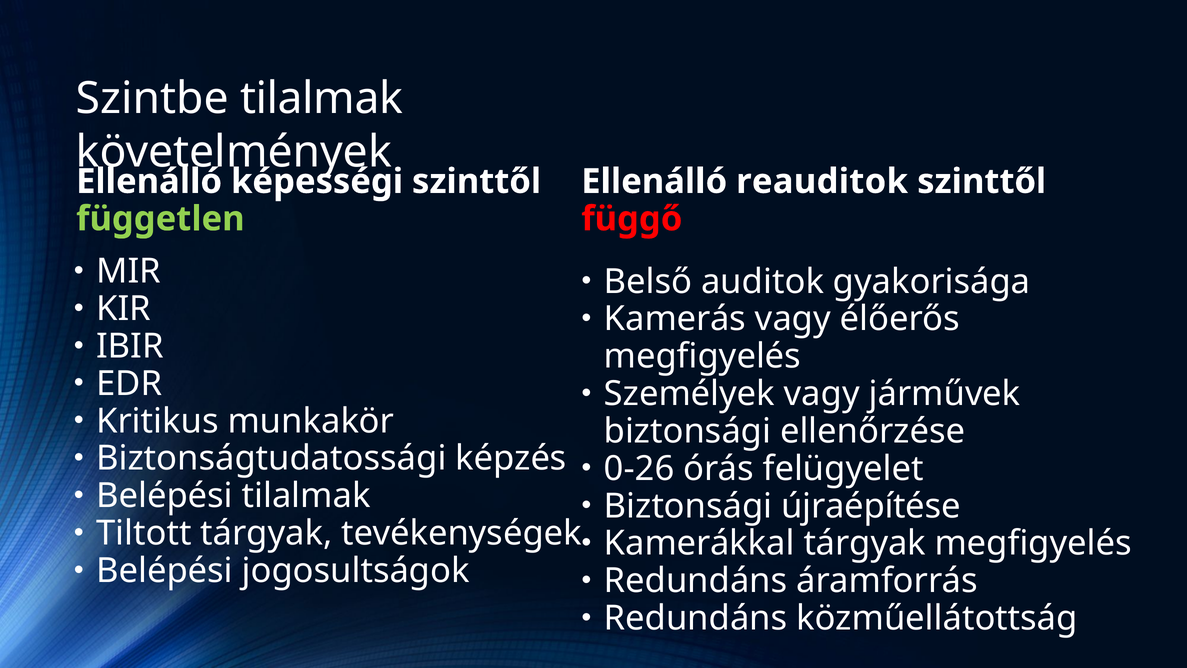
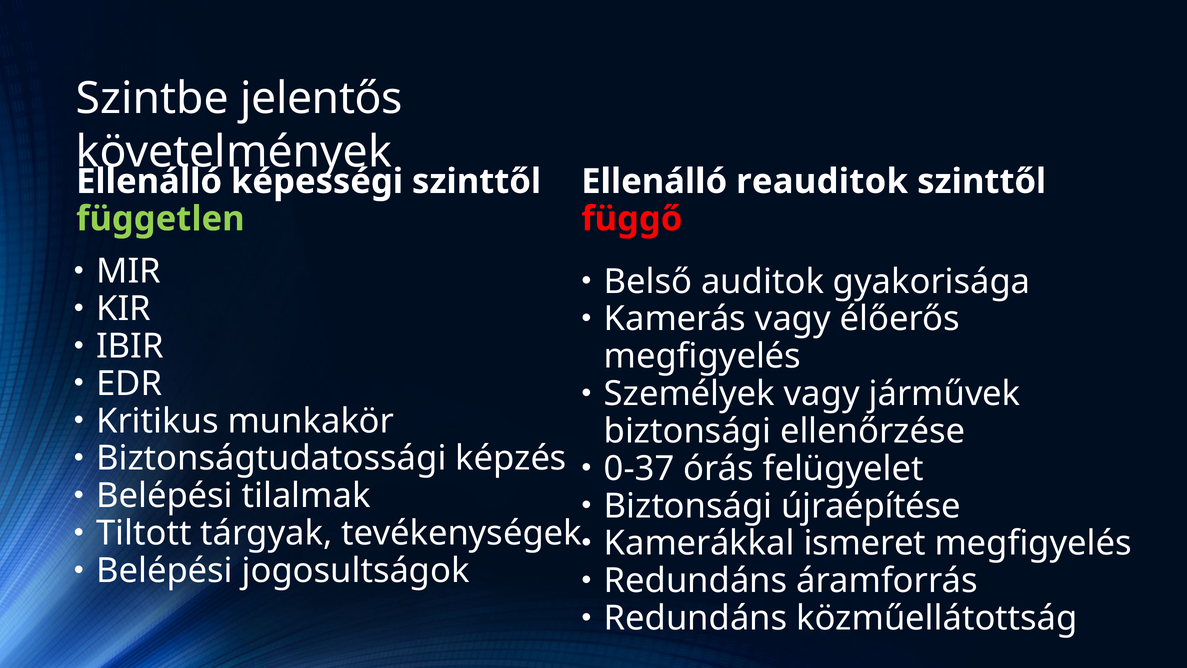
Szintbe tilalmak: tilalmak -> jelentős
0-26: 0-26 -> 0-37
Kamerákkal tárgyak: tárgyak -> ismeret
